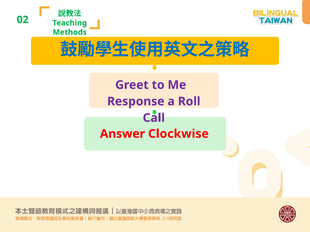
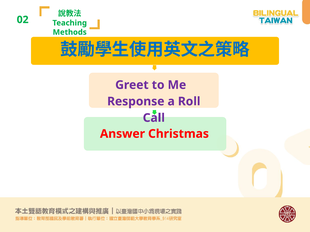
Clockwise: Clockwise -> Christmas
